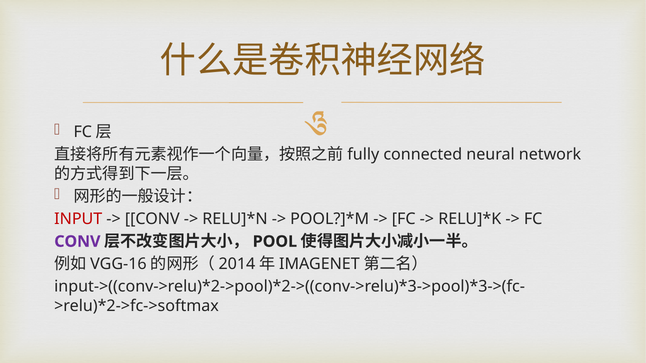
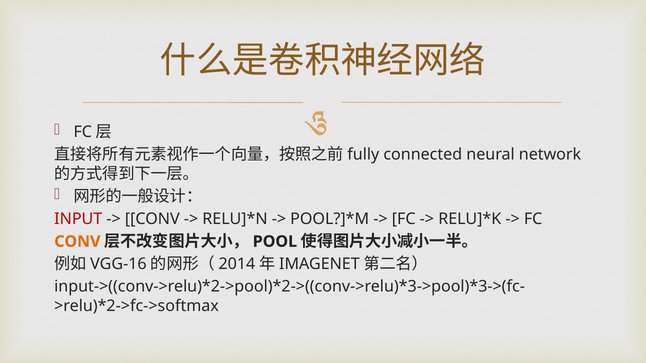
CONV at (77, 242) colour: purple -> orange
